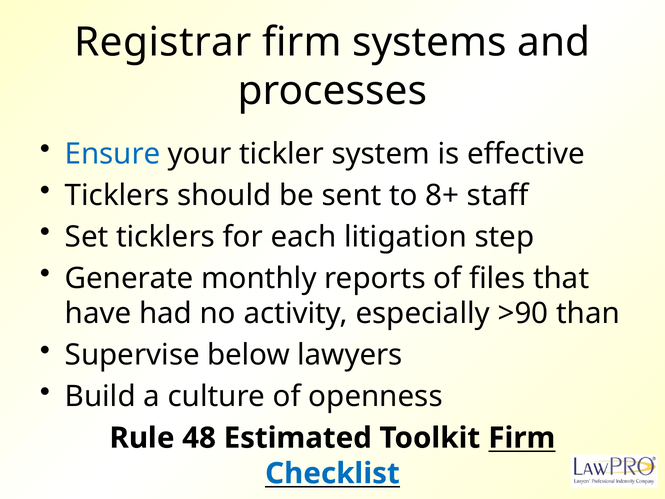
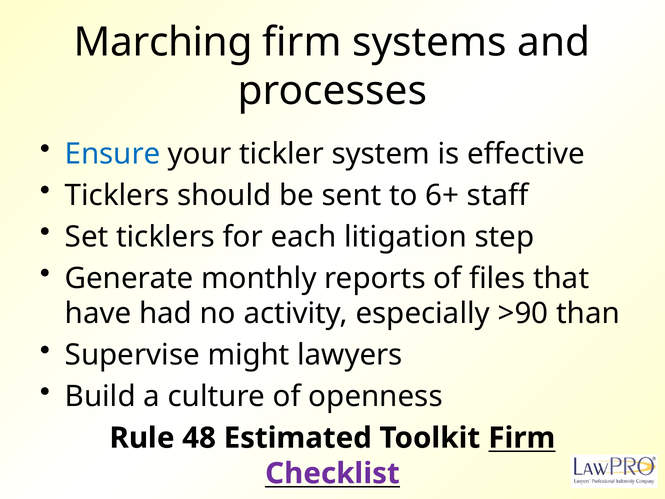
Registrar: Registrar -> Marching
8+: 8+ -> 6+
below: below -> might
Checklist colour: blue -> purple
